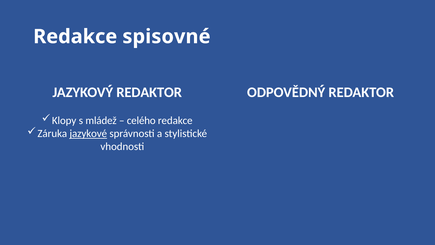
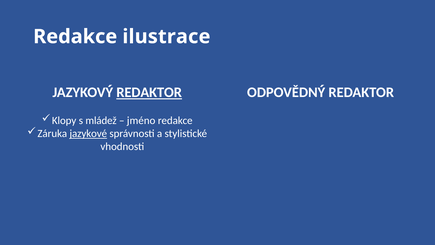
spisovné: spisovné -> ilustrace
REDAKTOR at (149, 92) underline: none -> present
celého: celého -> jméno
